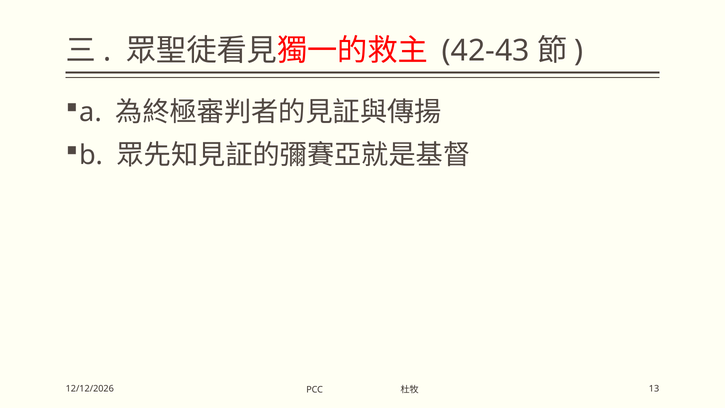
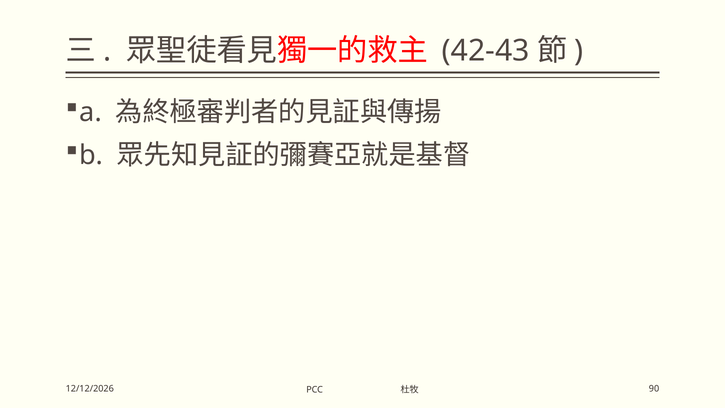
13: 13 -> 90
